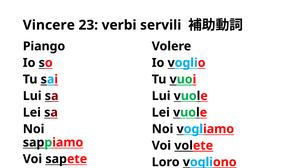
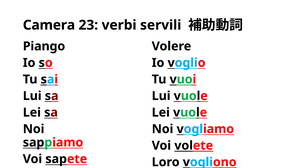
Vincere: Vincere -> Camera
